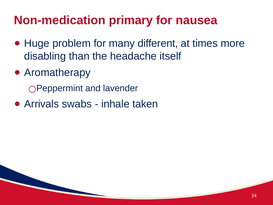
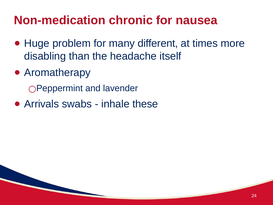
primary: primary -> chronic
taken: taken -> these
